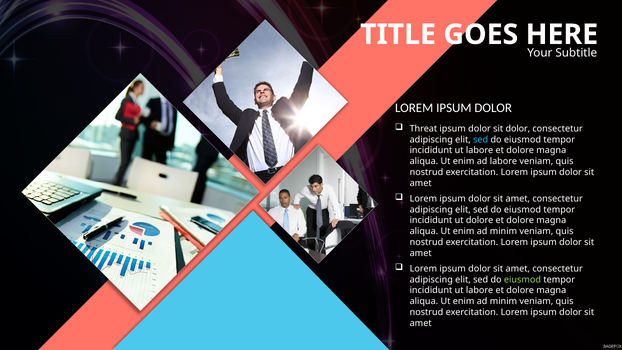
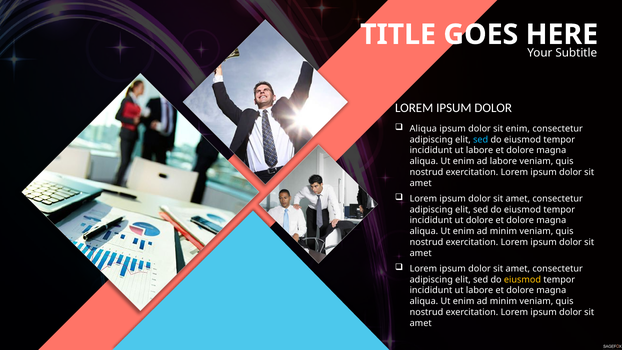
Threat at (423, 129): Threat -> Aliqua
sit dolor: dolor -> enim
eiusmod at (522, 279) colour: light green -> yellow
